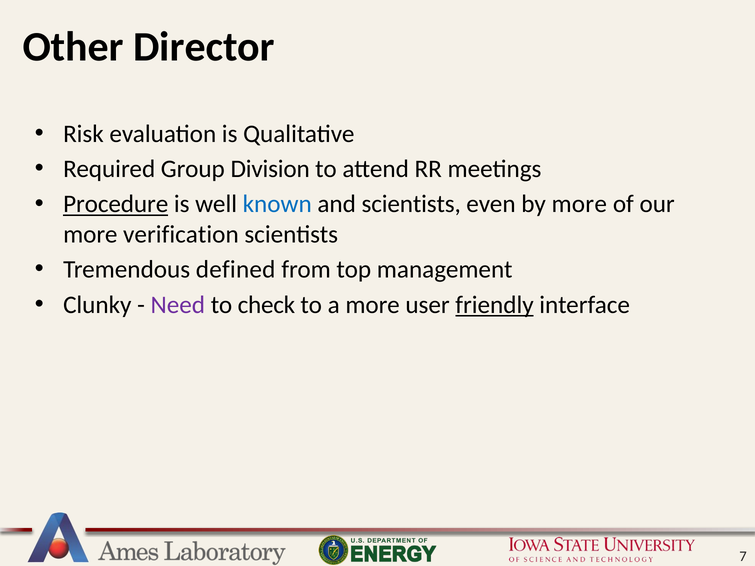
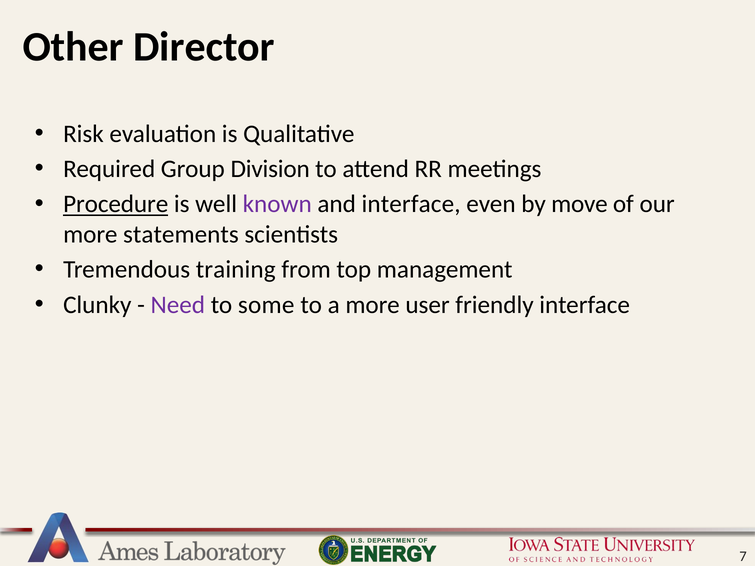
known colour: blue -> purple
and scientists: scientists -> interface
by more: more -> move
verification: verification -> statements
defined: defined -> training
check: check -> some
friendly underline: present -> none
